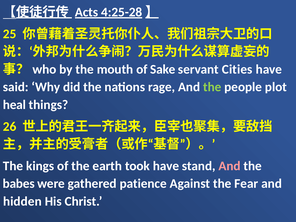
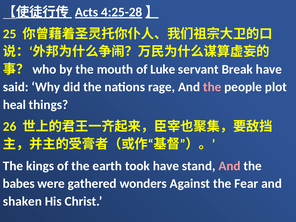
Sake: Sake -> Luke
Cities: Cities -> Break
the at (212, 87) colour: light green -> pink
patience: patience -> wonders
hidden: hidden -> shaken
